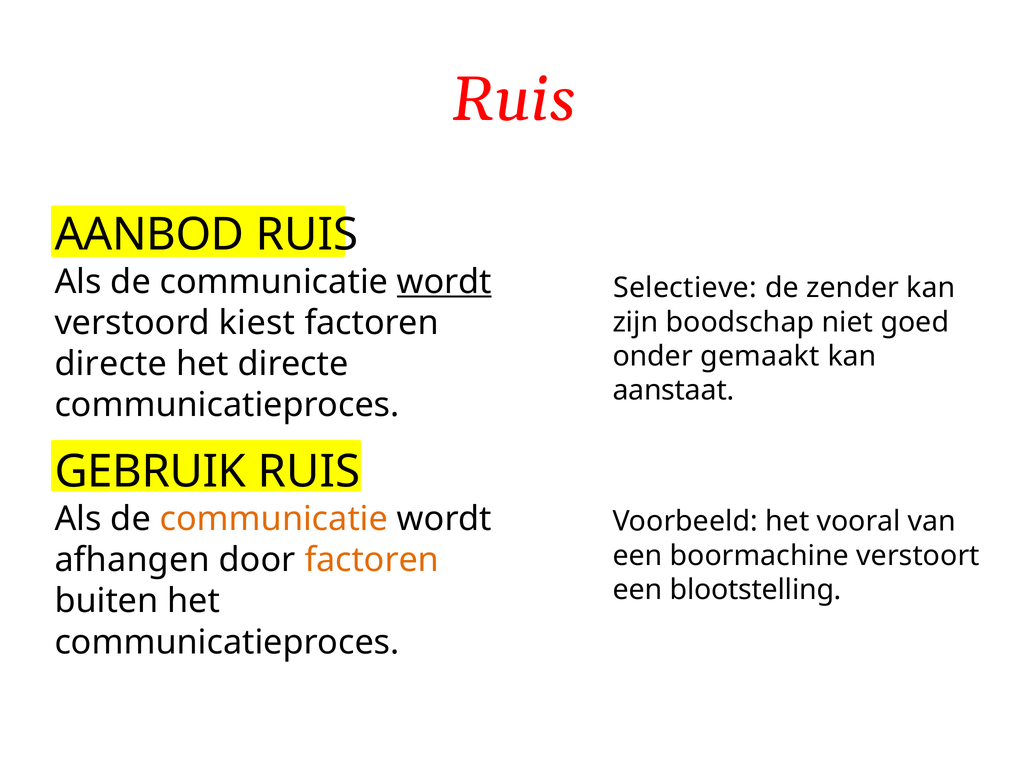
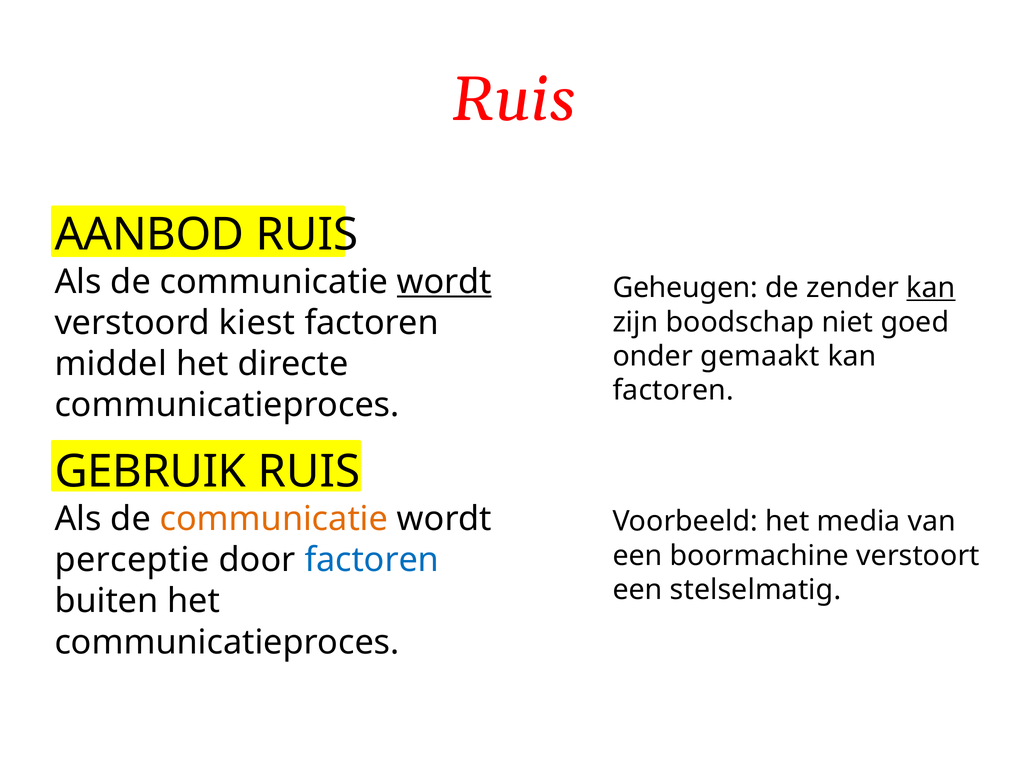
Selectieve: Selectieve -> Geheugen
kan at (931, 288) underline: none -> present
directe at (111, 364): directe -> middel
aanstaat at (673, 391): aanstaat -> factoren
vooral: vooral -> media
afhangen: afhangen -> perceptie
factoren at (372, 560) colour: orange -> blue
blootstelling: blootstelling -> stelselmatig
